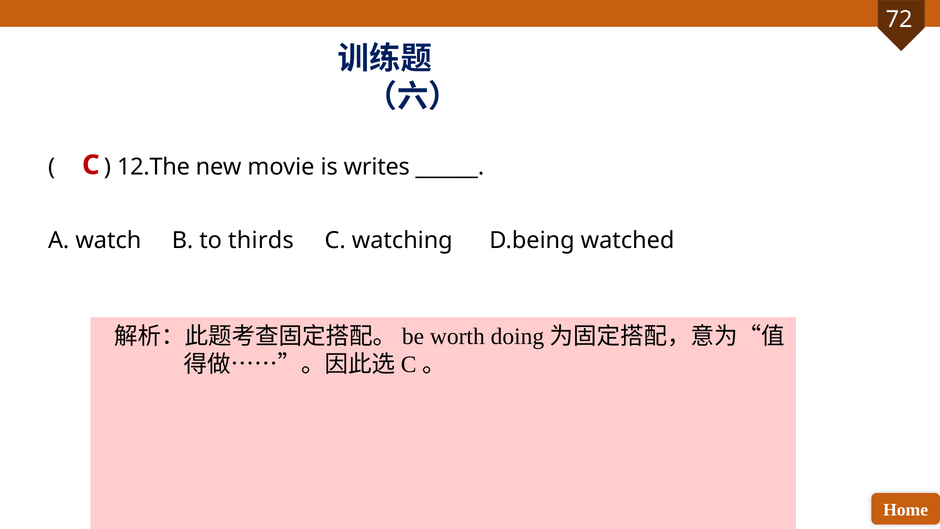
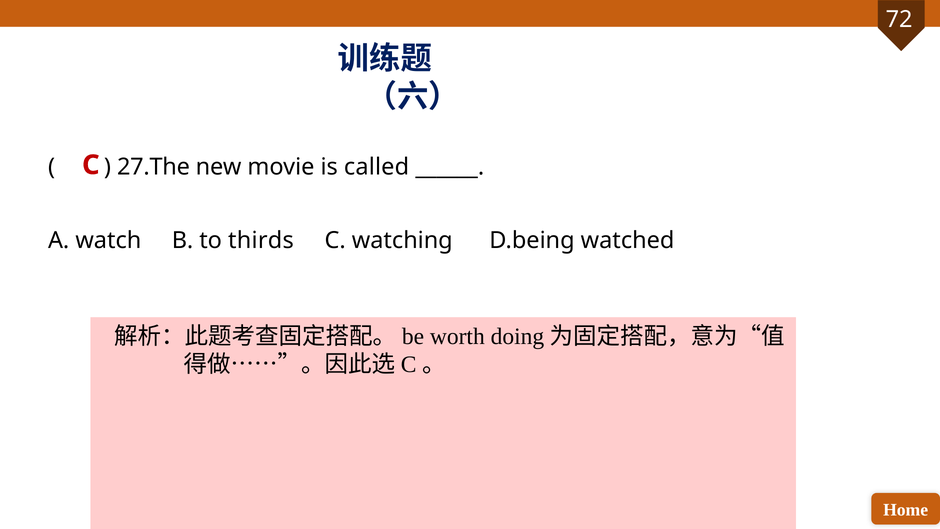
12.The: 12.The -> 27.The
writes: writes -> called
